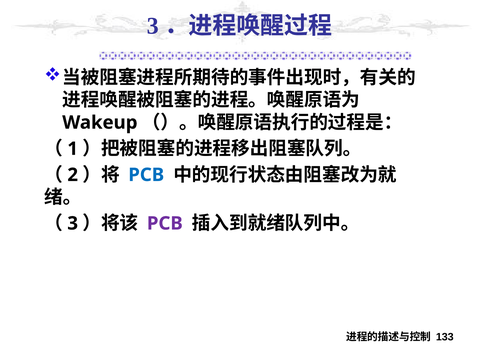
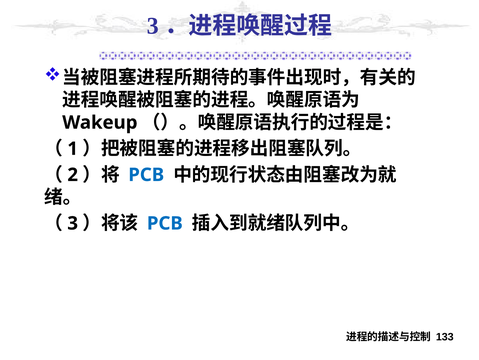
PCB at (165, 223) colour: purple -> blue
